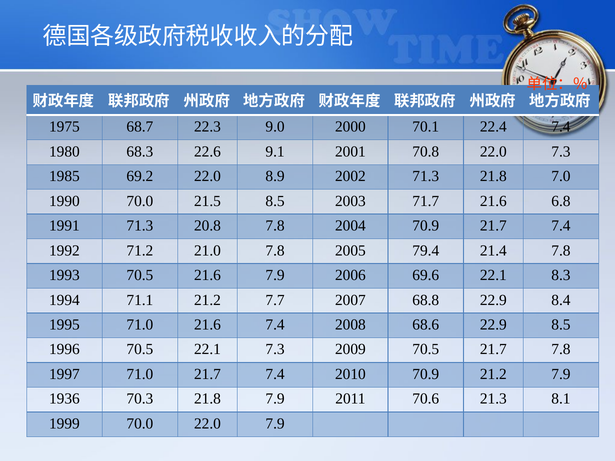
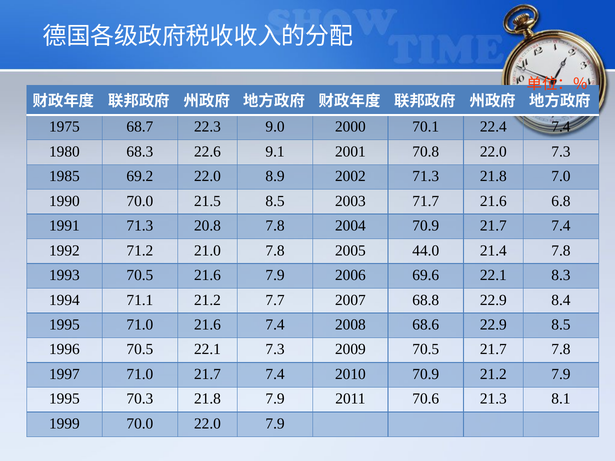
79.4: 79.4 -> 44.0
1936 at (64, 399): 1936 -> 1995
